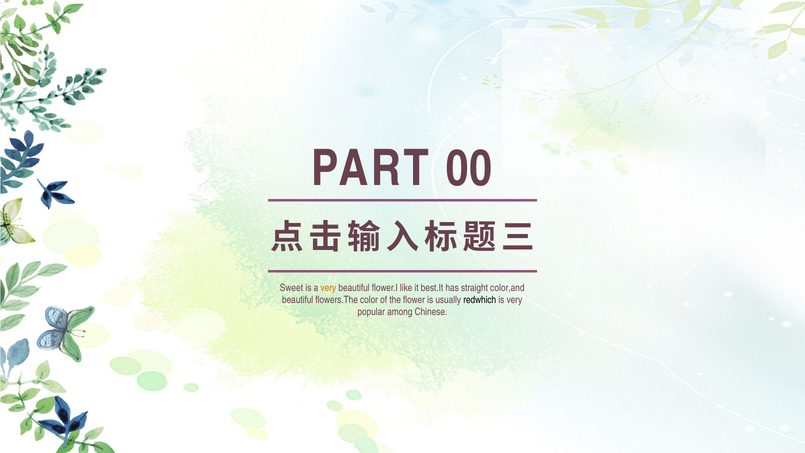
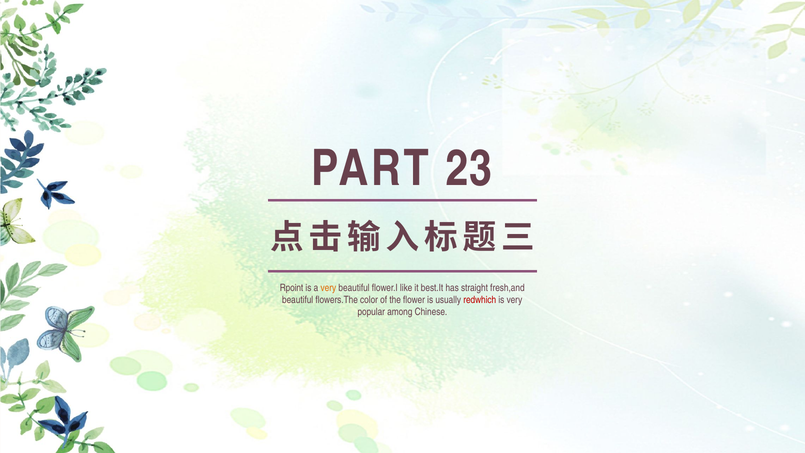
00: 00 -> 23
Sweet: Sweet -> Rpoint
color,and: color,and -> fresh,and
redwhich colour: black -> red
